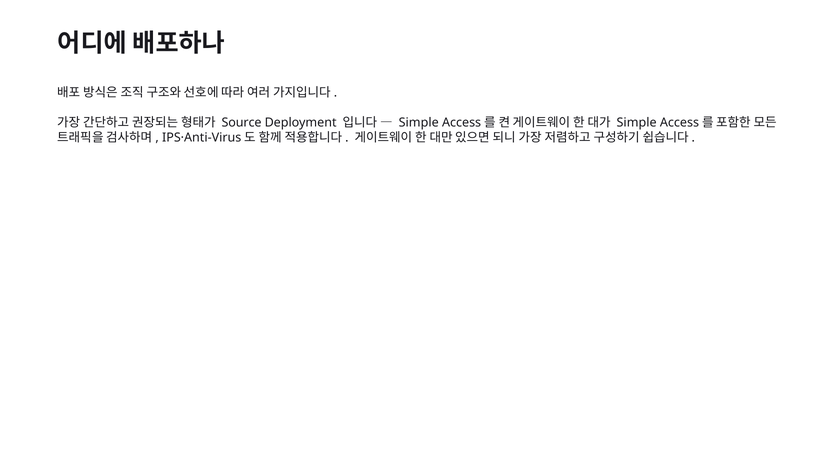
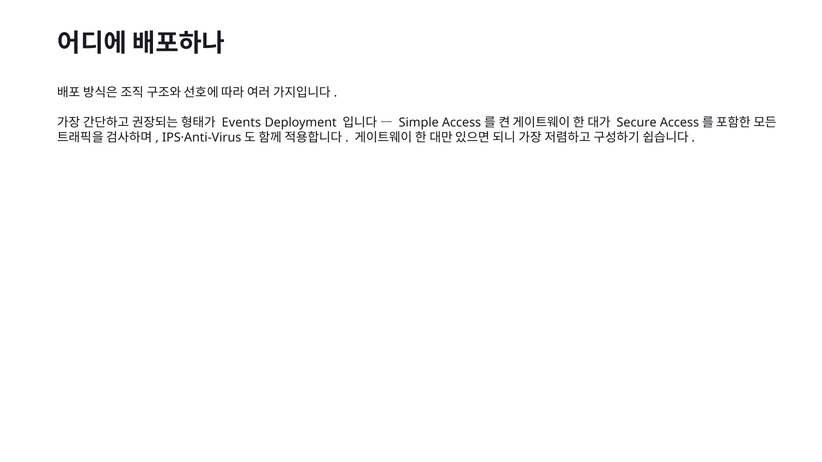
Source: Source -> Events
Simple at (637, 123): Simple -> Secure
